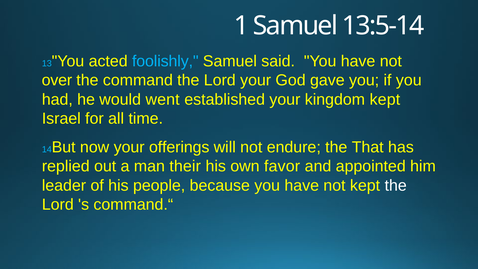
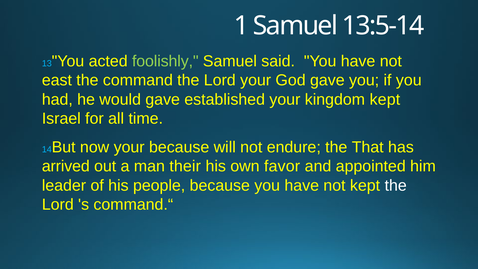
foolishly colour: light blue -> light green
over: over -> east
would went: went -> gave
your offerings: offerings -> because
replied: replied -> arrived
